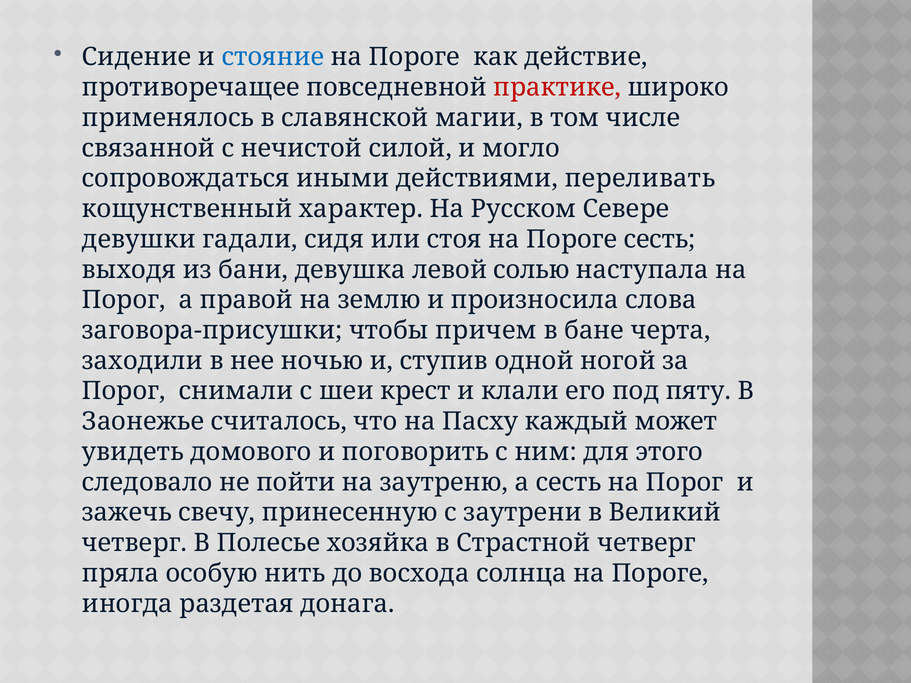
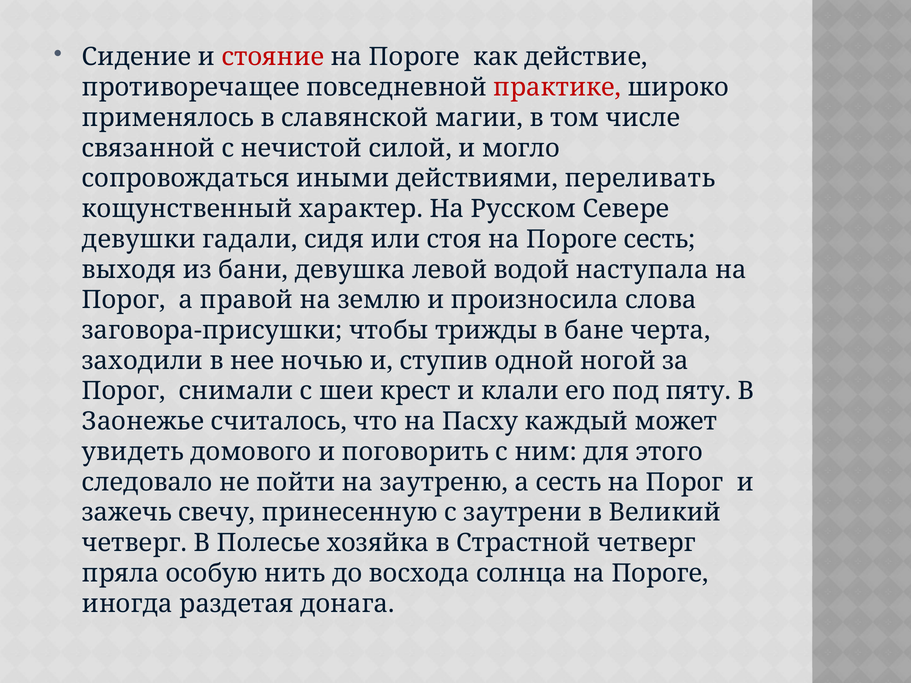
стояние colour: blue -> red
солью: солью -> водой
причем: причем -> трижды
